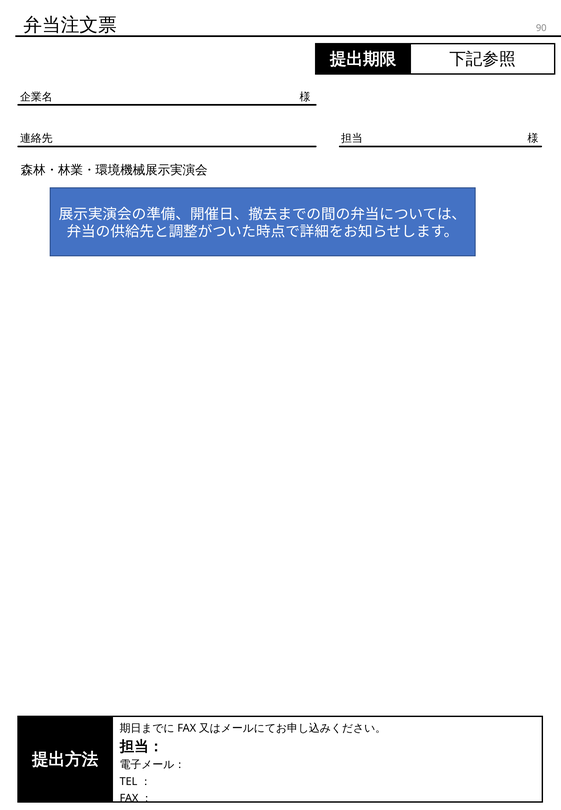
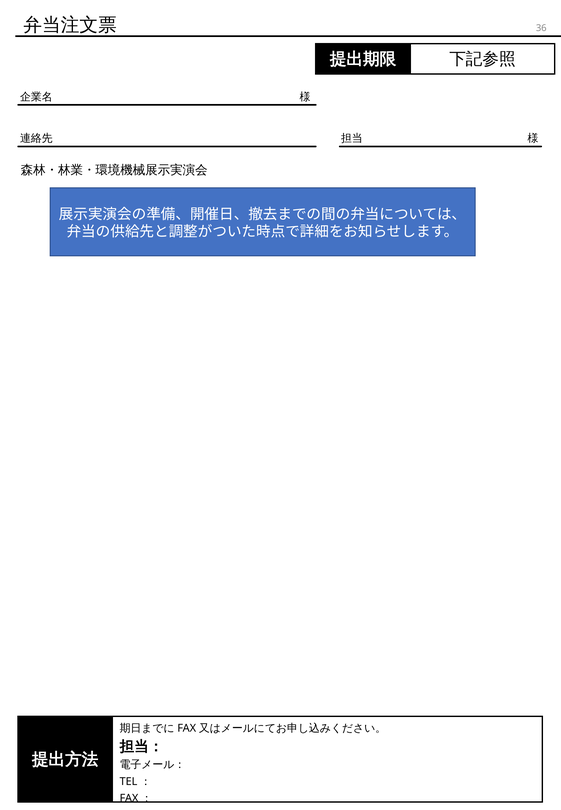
90: 90 -> 36
